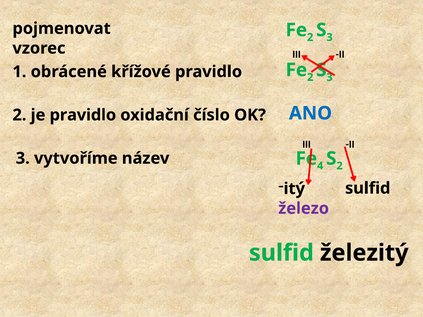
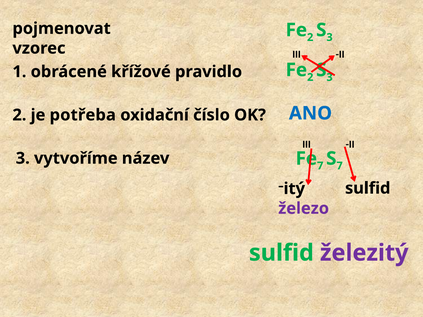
je pravidlo: pravidlo -> potřeba
4 at (320, 166): 4 -> 7
2 at (340, 166): 2 -> 7
železitý colour: black -> purple
